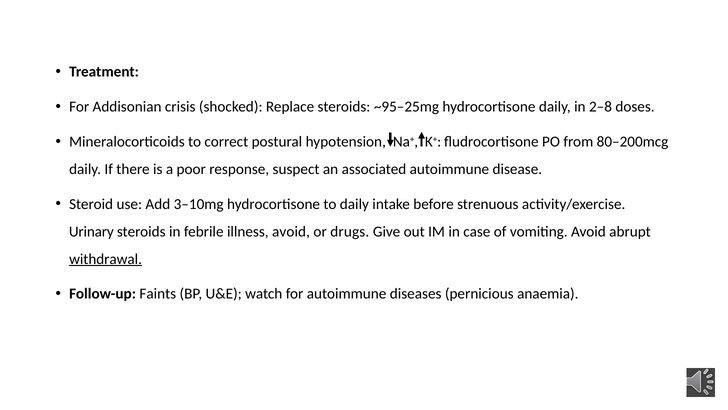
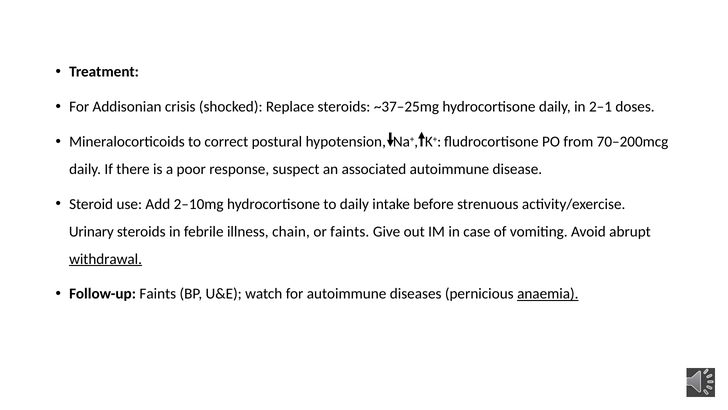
~95–25mg: ~95–25mg -> ~37–25mg
2–8: 2–8 -> 2–1
80–200mcg: 80–200mcg -> 70–200mcg
3–10mg: 3–10mg -> 2–10mg
illness avoid: avoid -> chain
or drugs: drugs -> faints
anaemia underline: none -> present
